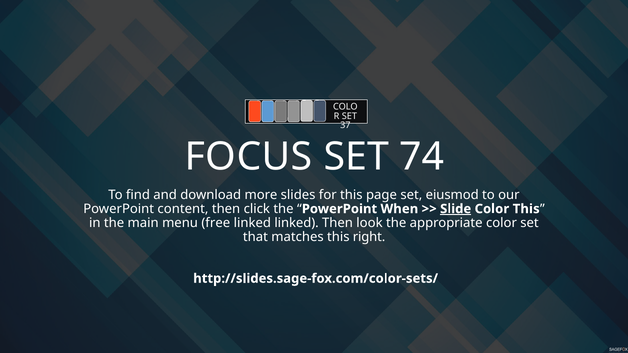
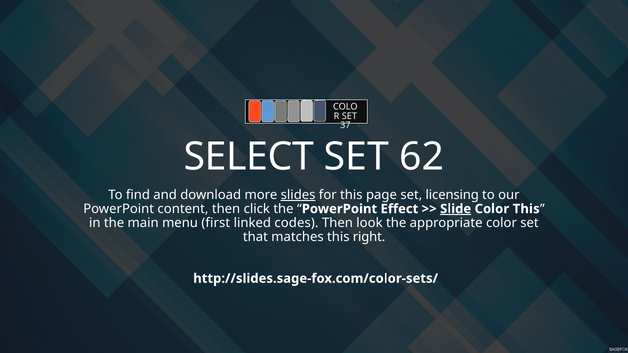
FOCUS: FOCUS -> SELECT
74: 74 -> 62
slides underline: none -> present
eiusmod: eiusmod -> licensing
When: When -> Effect
free: free -> first
linked linked: linked -> codes
